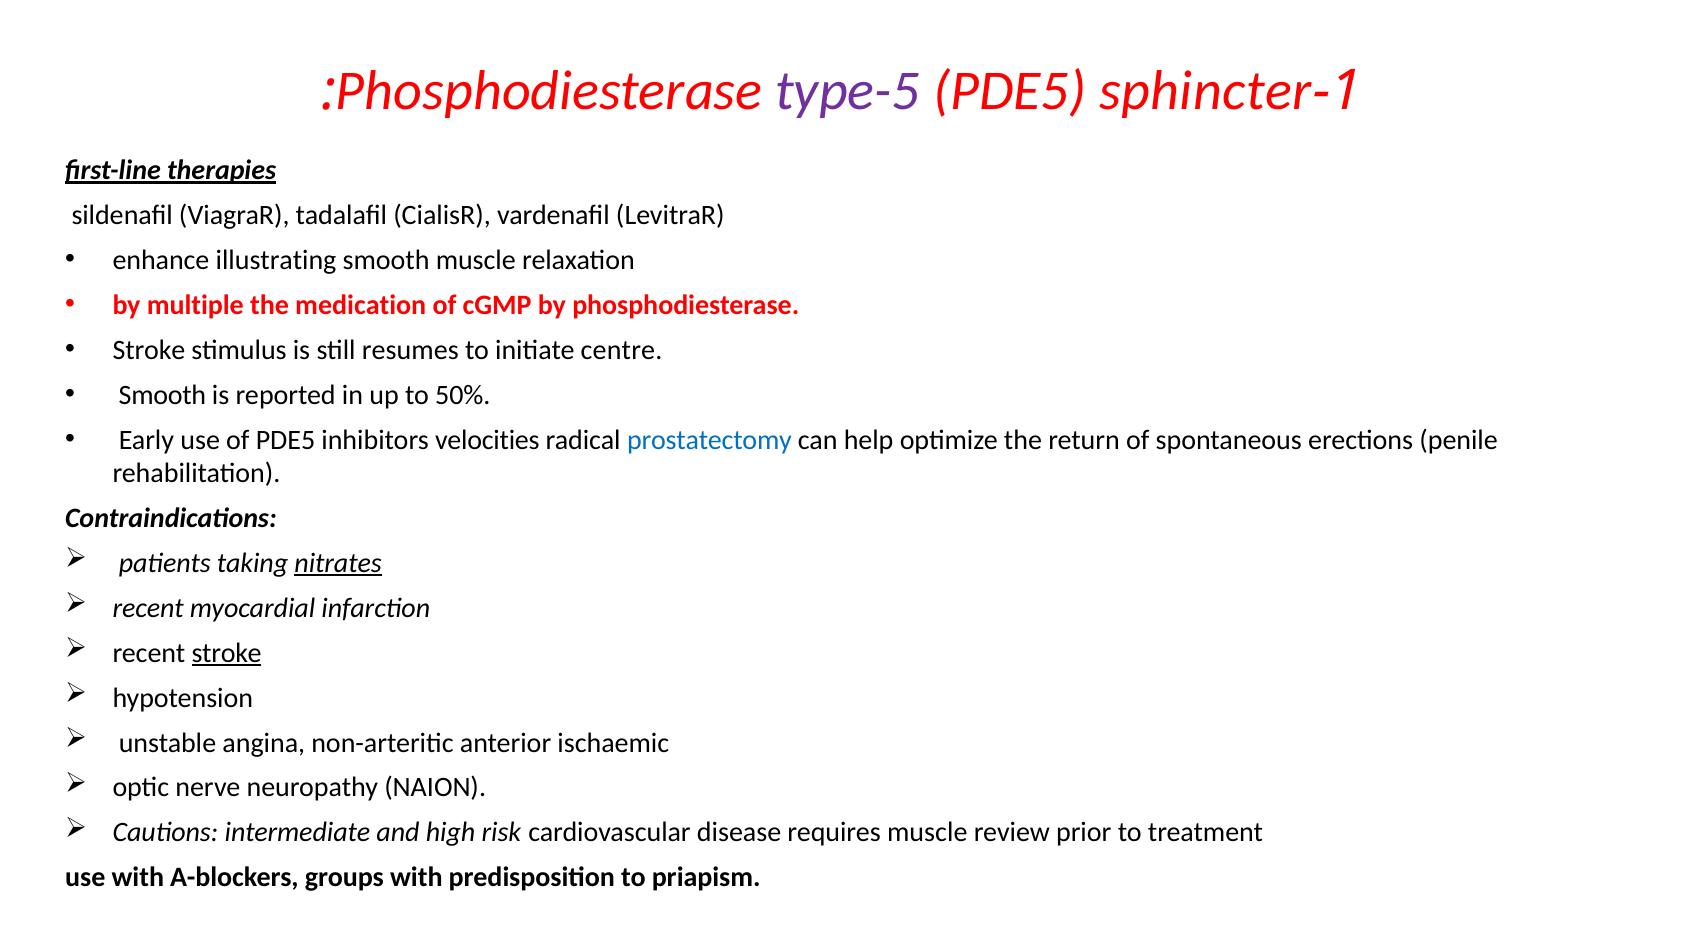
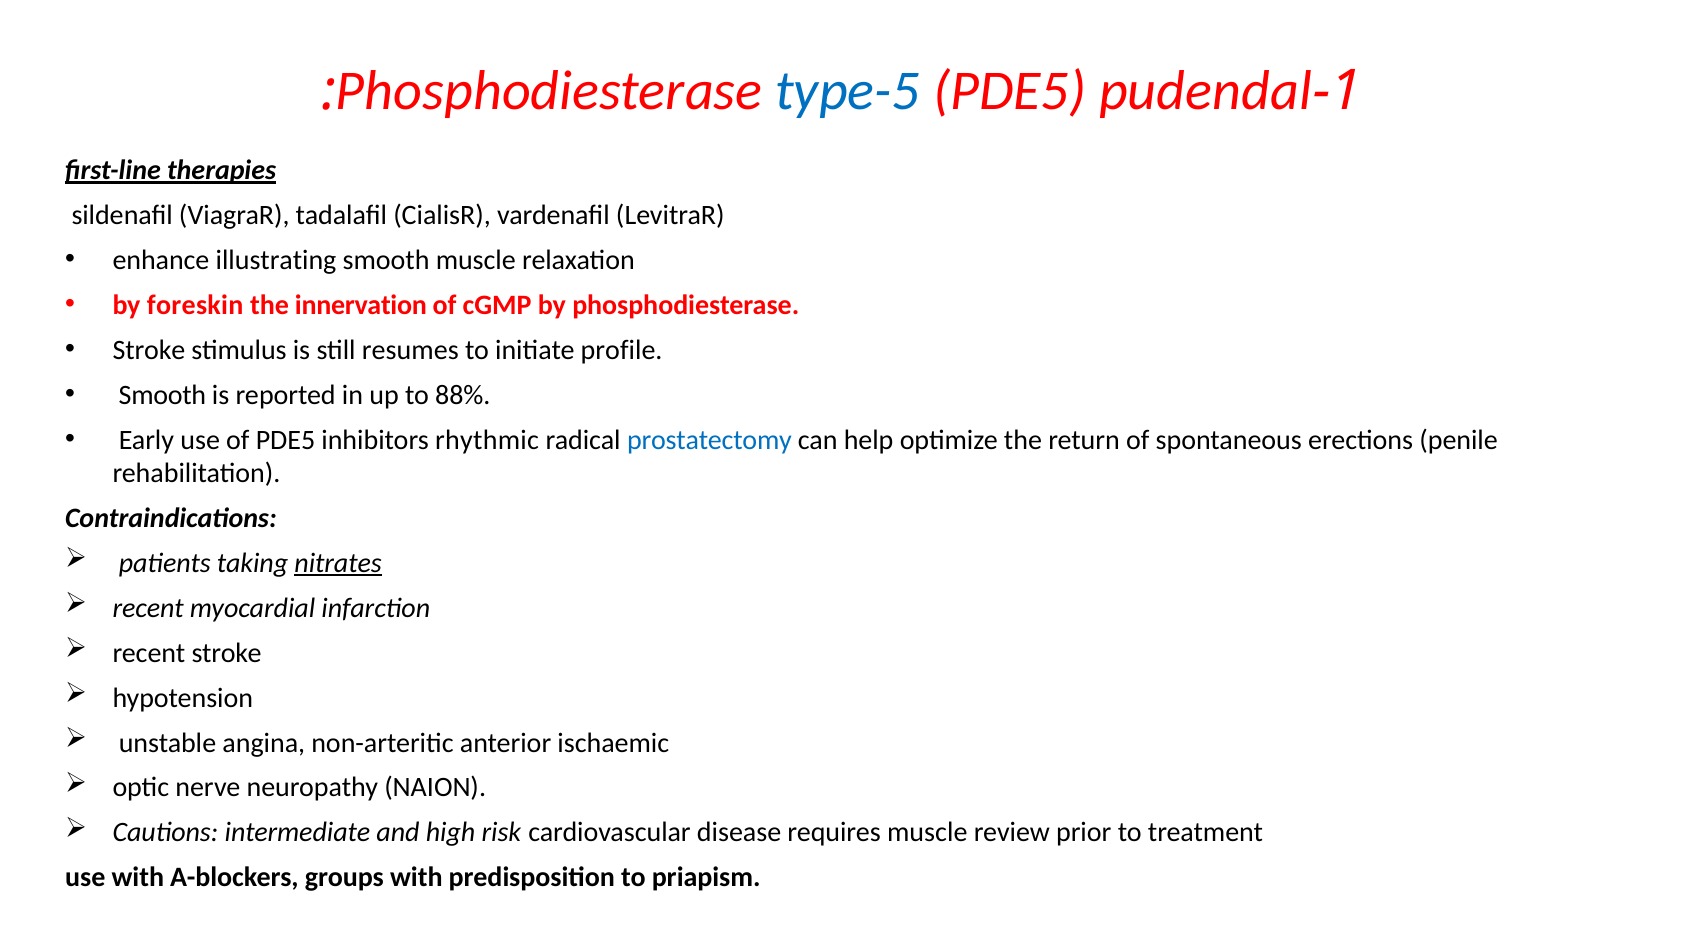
type-5 colour: purple -> blue
sphincter: sphincter -> pudendal
multiple: multiple -> foreskin
medication: medication -> innervation
centre: centre -> profile
50%: 50% -> 88%
velocities: velocities -> rhythmic
stroke at (227, 653) underline: present -> none
